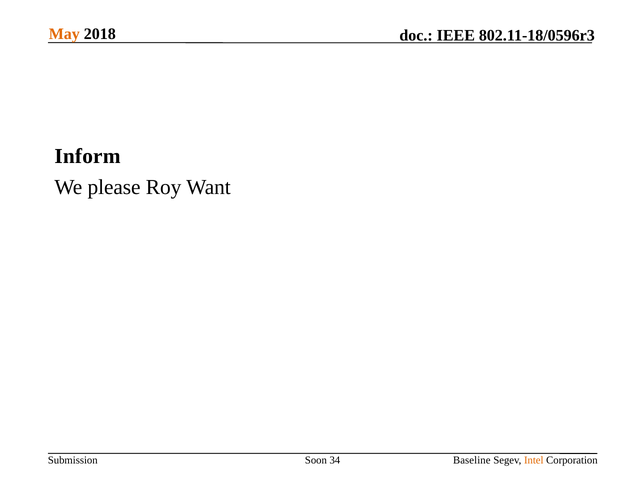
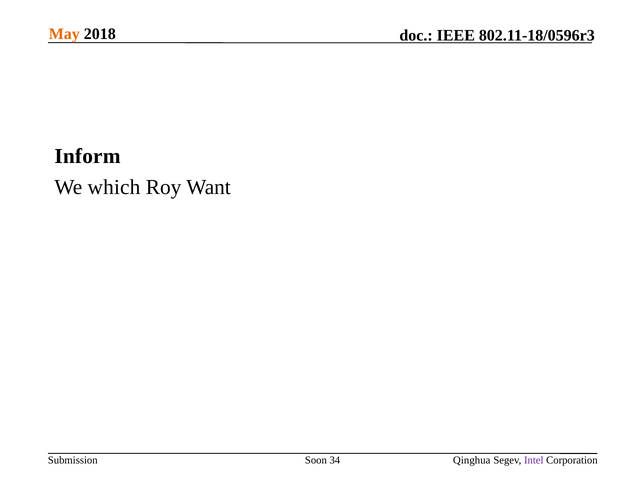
please: please -> which
Baseline: Baseline -> Qinghua
Intel colour: orange -> purple
